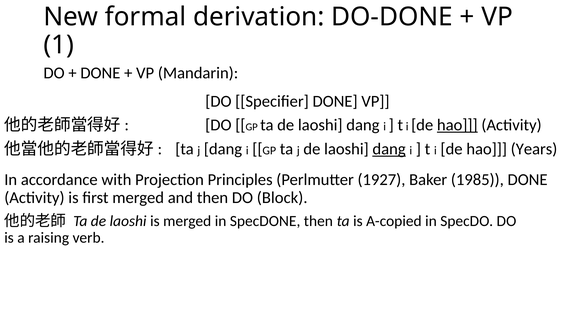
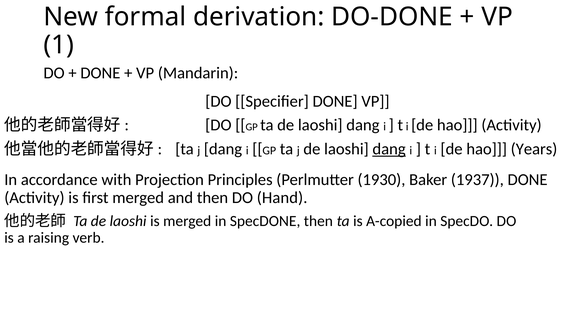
hao at (457, 125) underline: present -> none
1927: 1927 -> 1930
1985: 1985 -> 1937
Block: Block -> Hand
